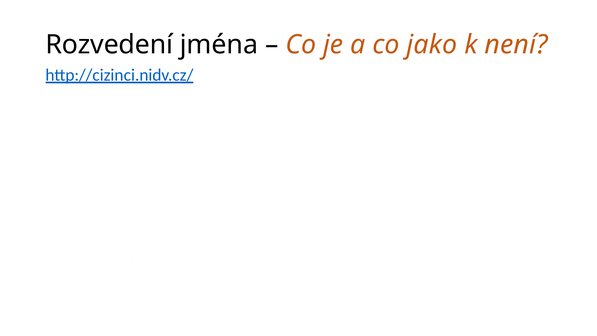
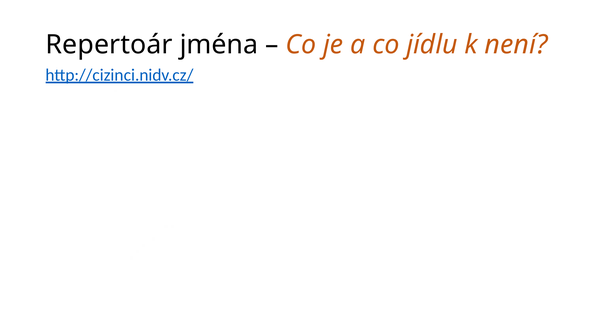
Rozvedení: Rozvedení -> Repertoár
jako: jako -> jídlu
